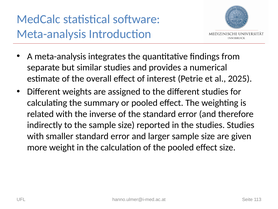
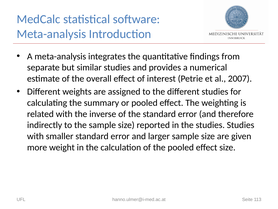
2025: 2025 -> 2007
